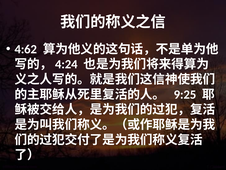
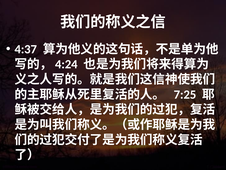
4:62: 4:62 -> 4:37
9:25: 9:25 -> 7:25
